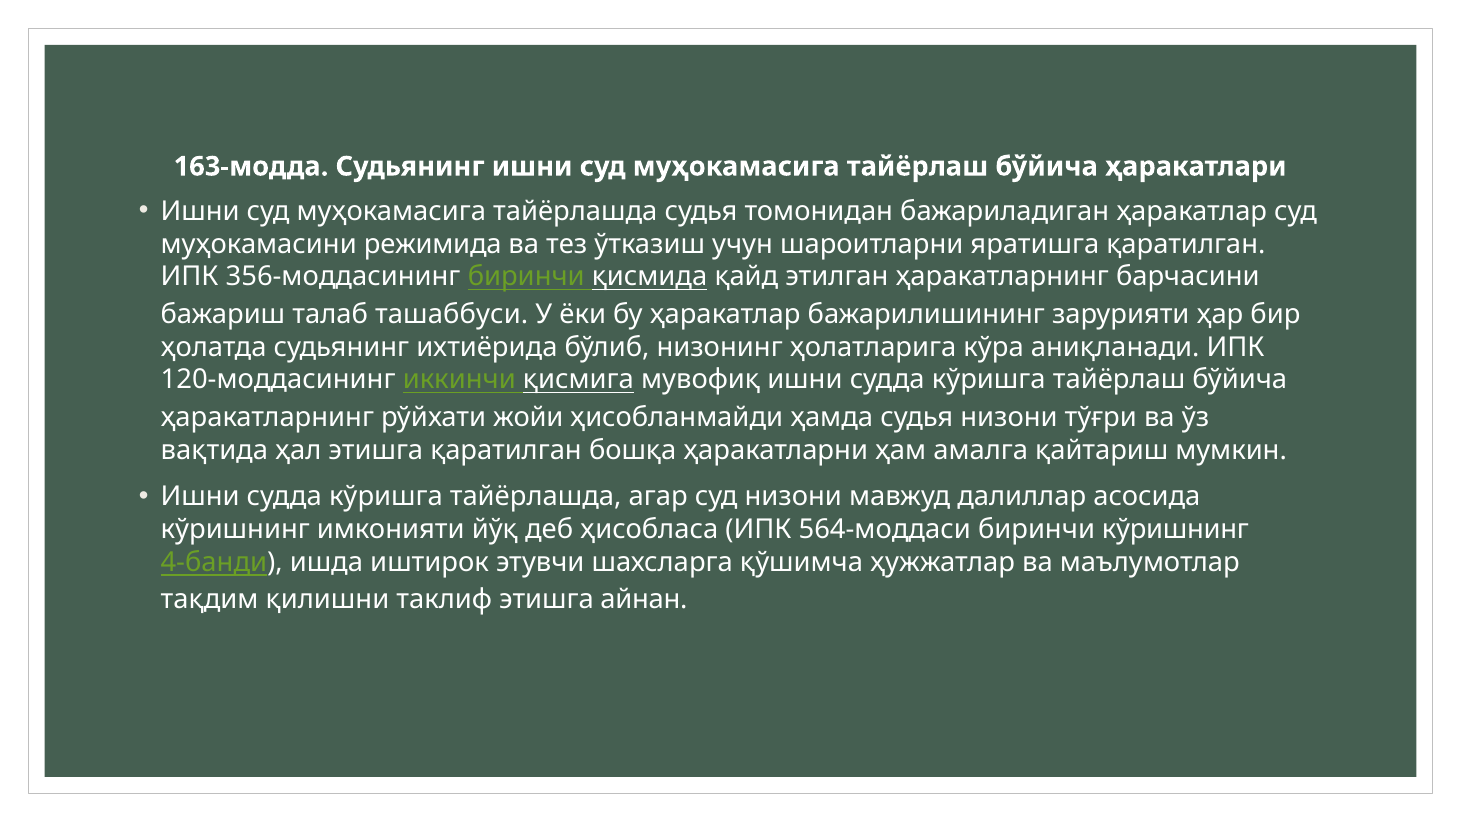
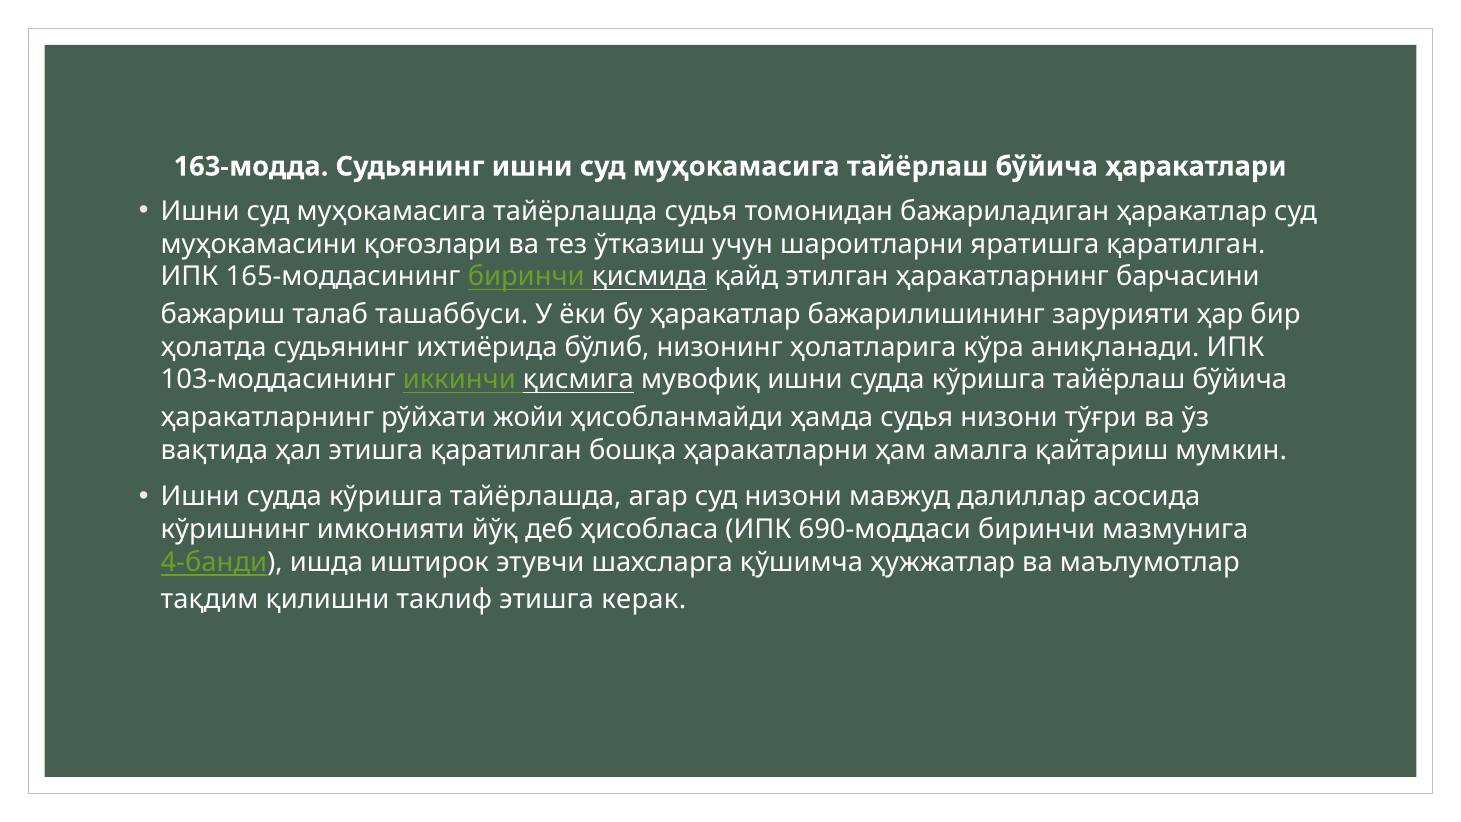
режимида: режимида -> қоғозлари
356-моддасининг: 356-моддасининг -> 165-моддасининг
120-моддасининг: 120-моддасининг -> 103-моддасининг
564-моддаси: 564-моддаси -> 690-моддаси
биринчи кўришнинг: кўришнинг -> мазмунига
айнан: айнан -> керак
